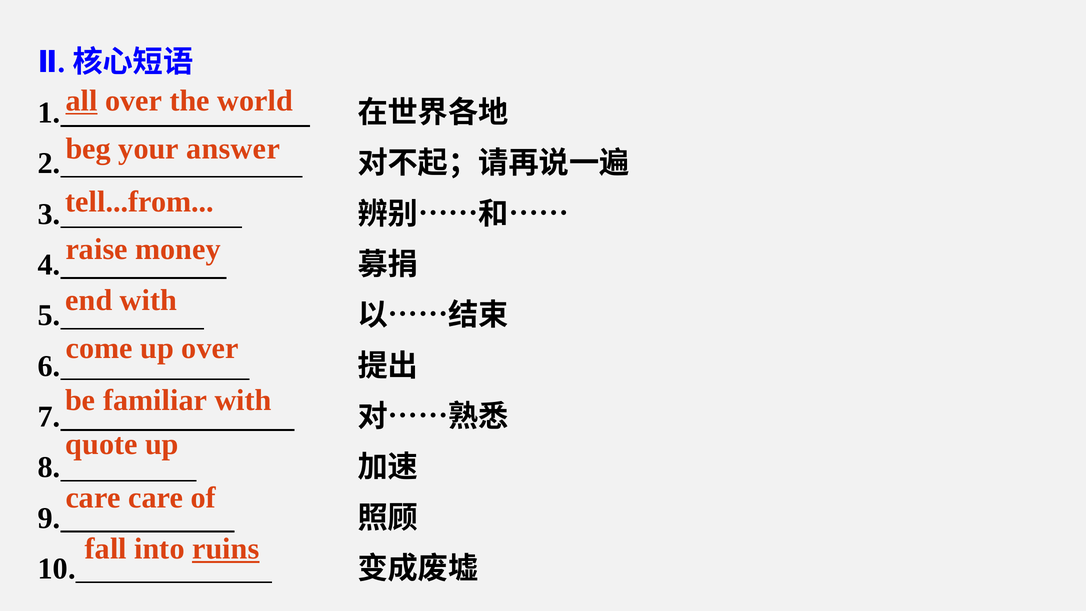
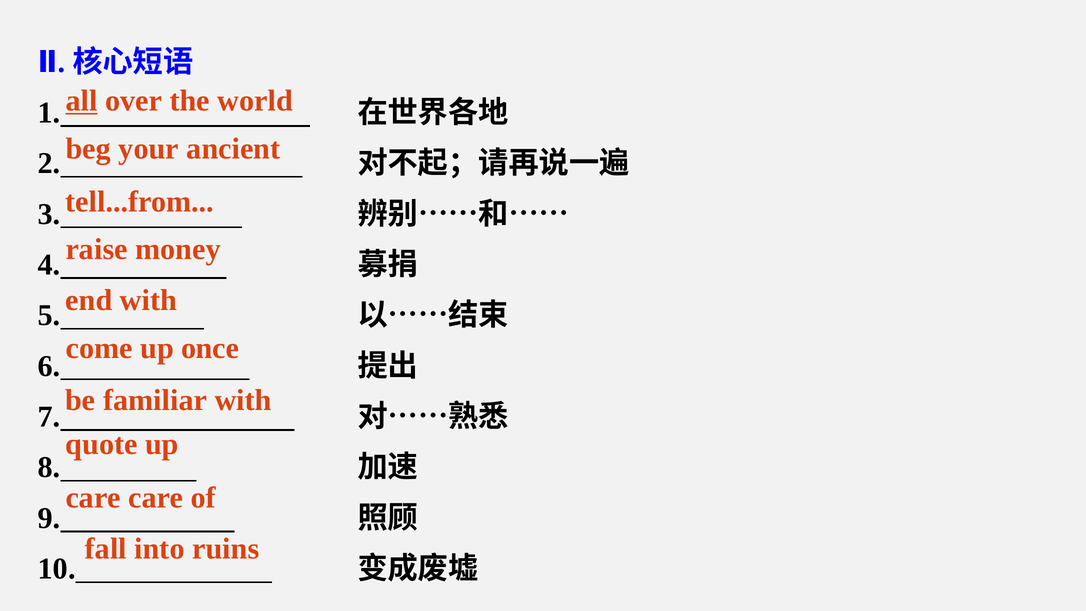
answer: answer -> ancient
up over: over -> once
ruins underline: present -> none
